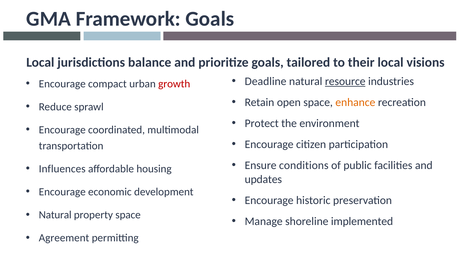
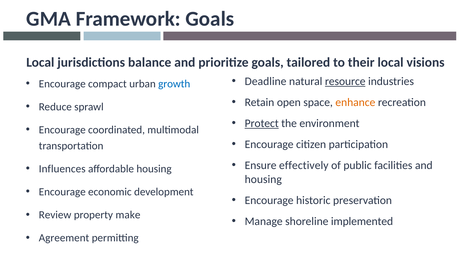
growth colour: red -> blue
Protect underline: none -> present
conditions: conditions -> effectively
updates at (263, 179): updates -> housing
Natural at (55, 215): Natural -> Review
property space: space -> make
